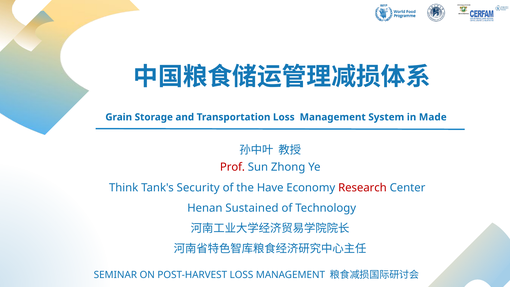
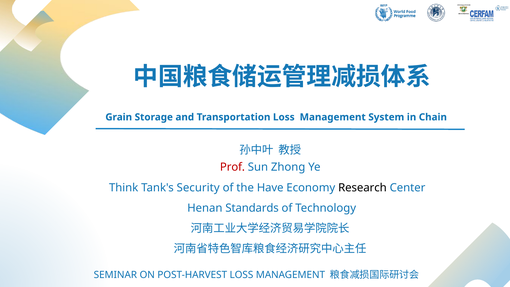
Made: Made -> Chain
Research colour: red -> black
Sustained: Sustained -> Standards
